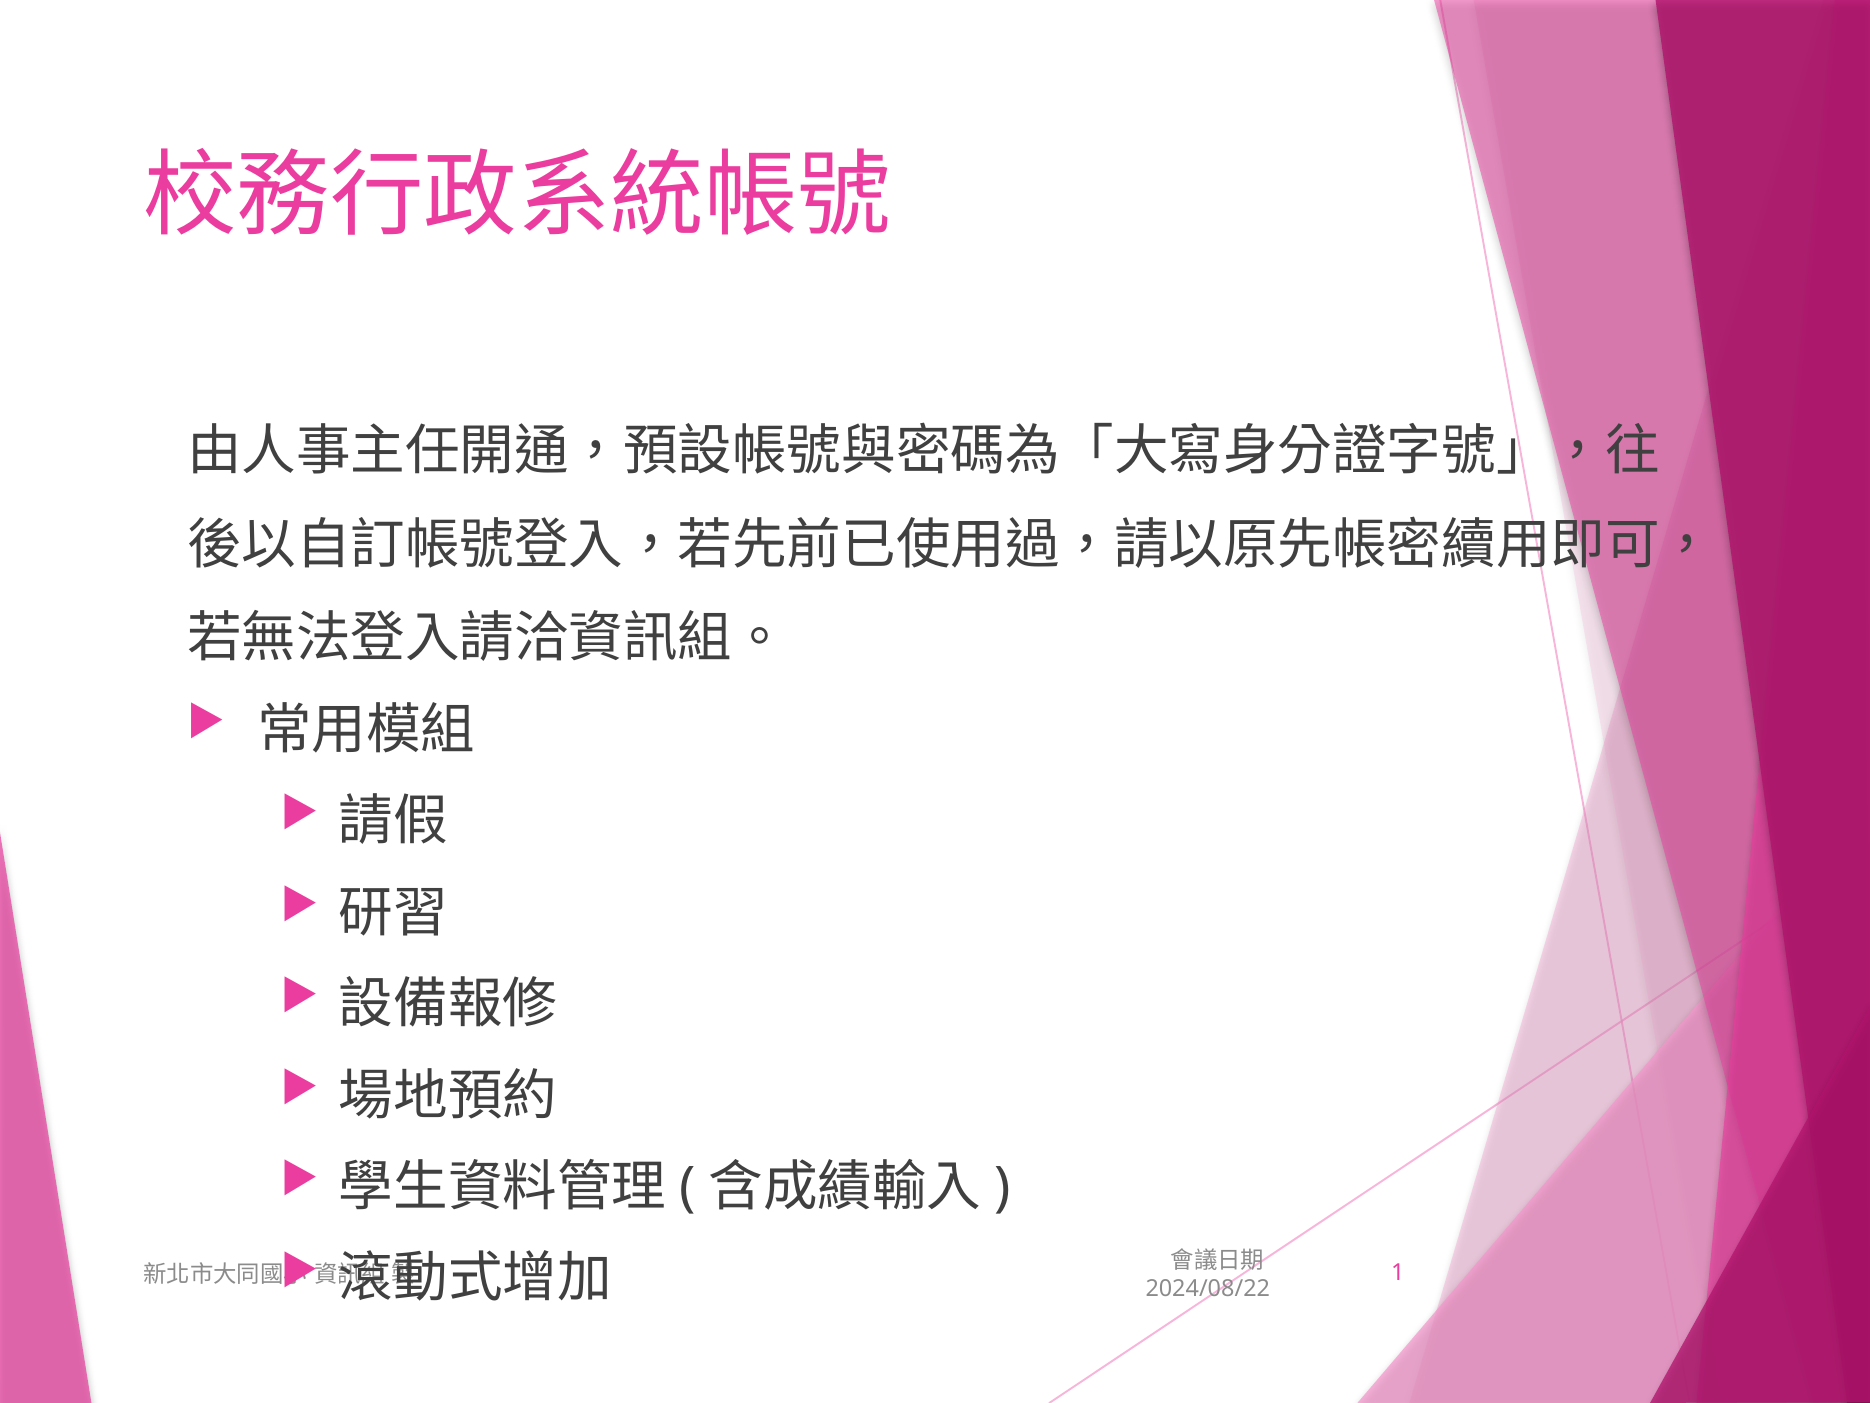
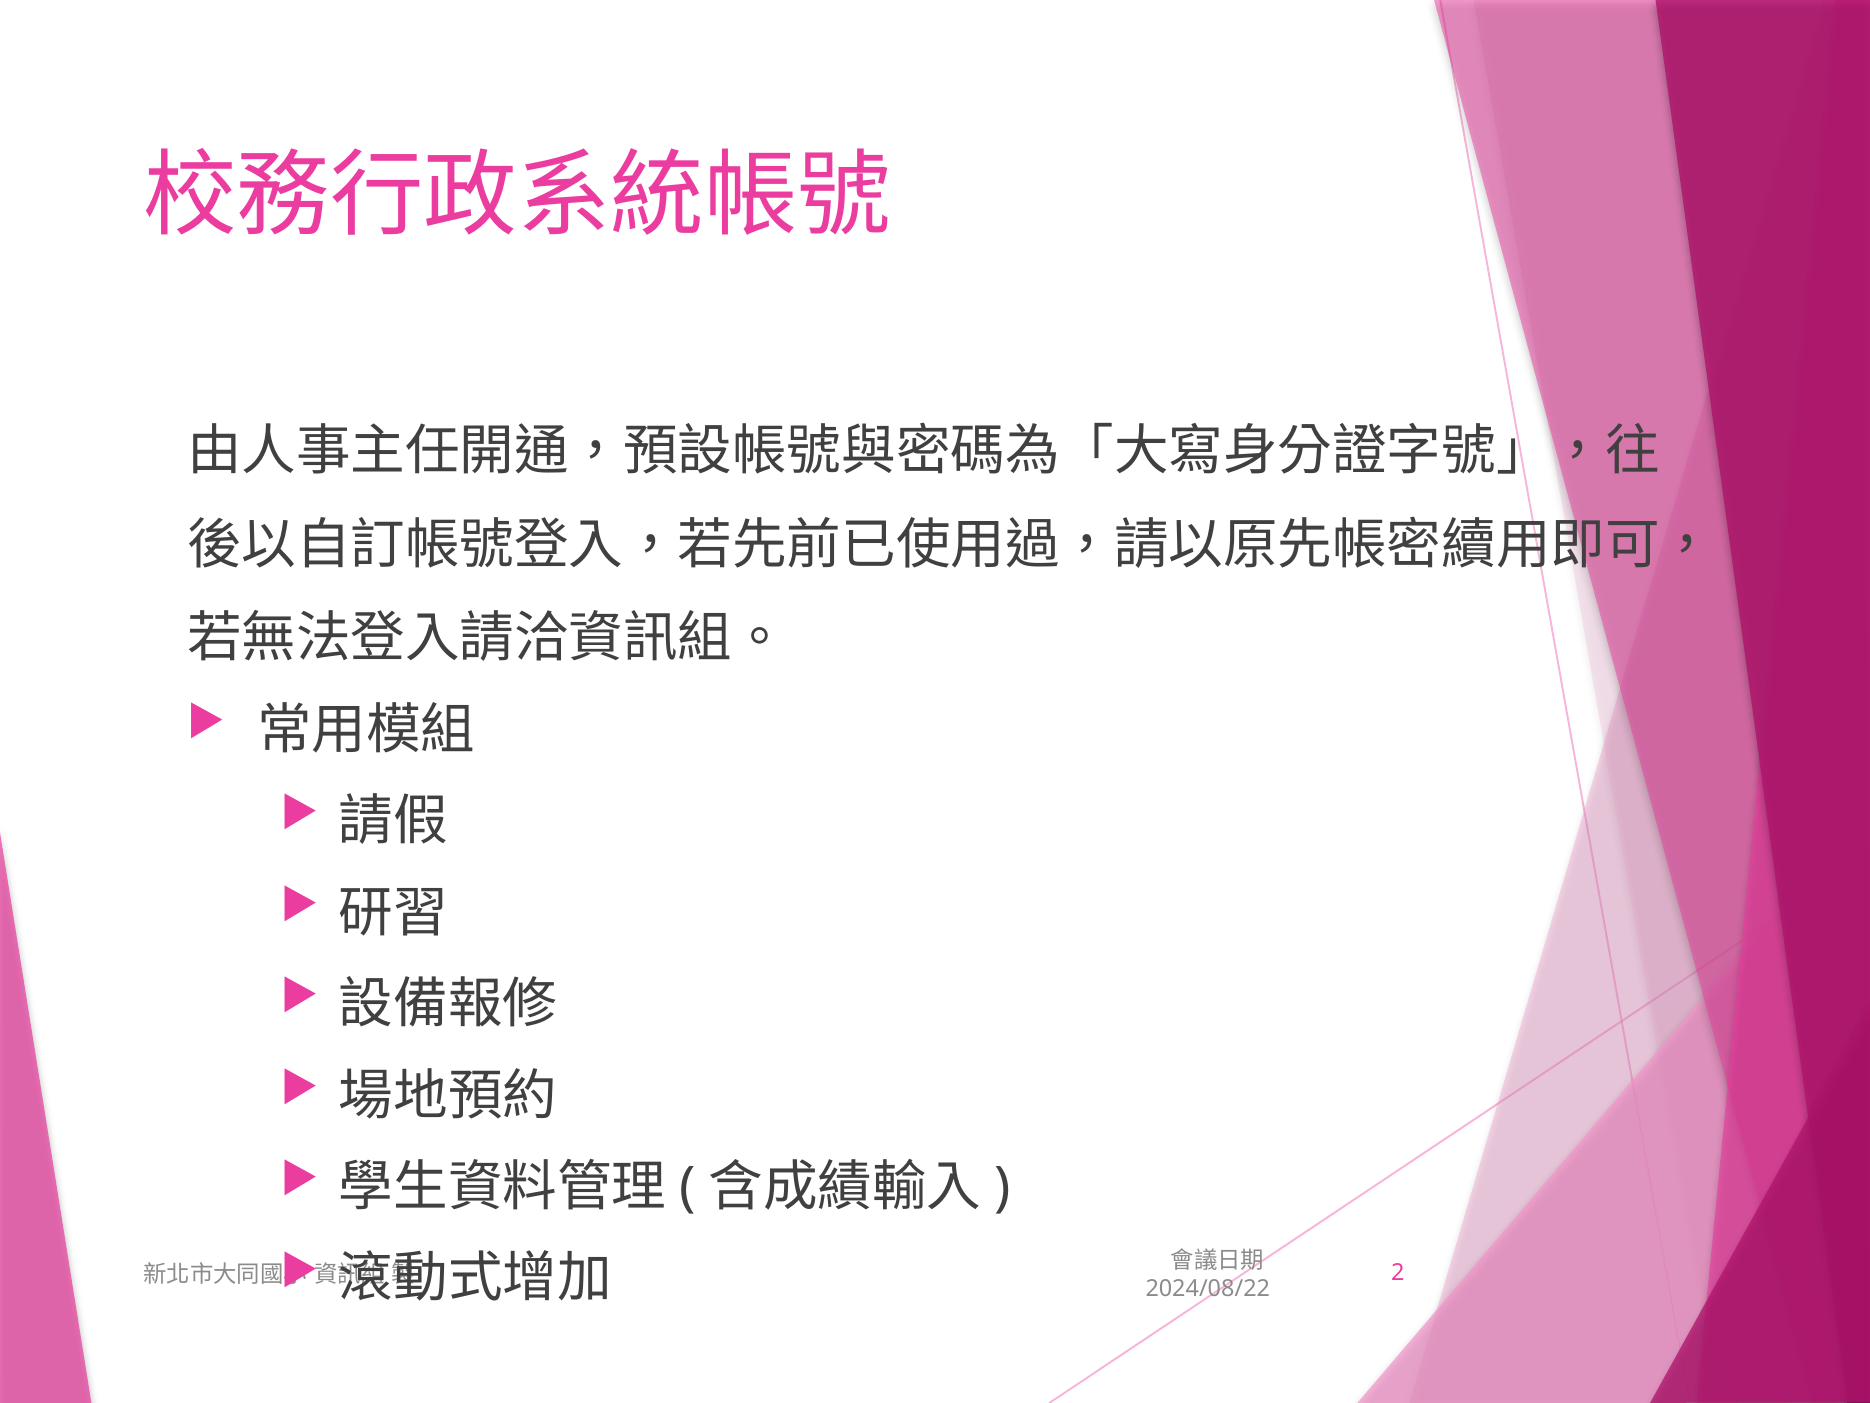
1: 1 -> 2
